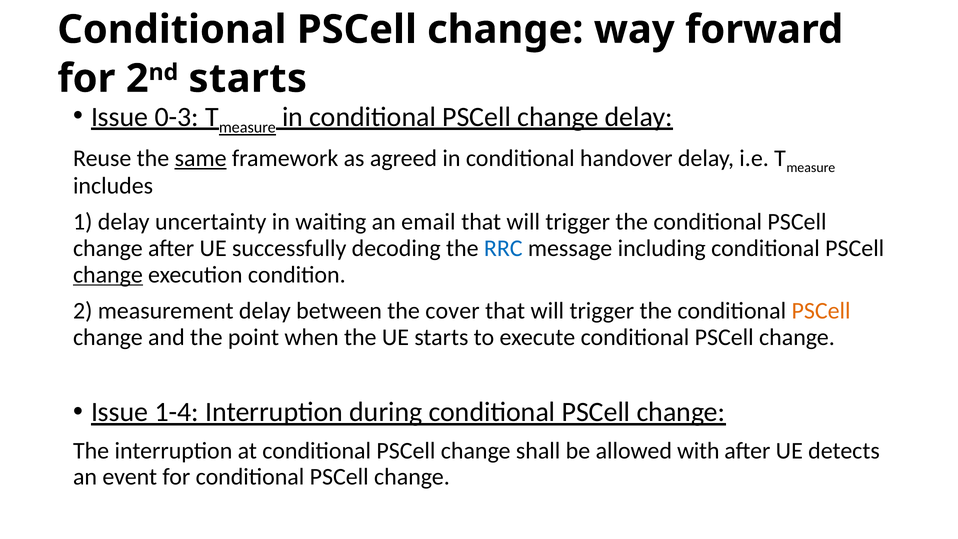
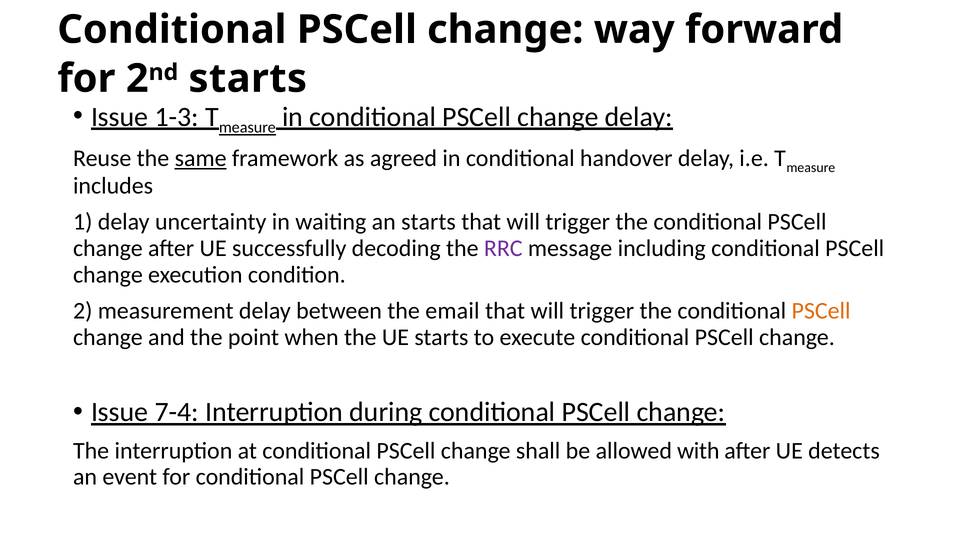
0-3: 0-3 -> 1-3
an email: email -> starts
RRC colour: blue -> purple
change at (108, 275) underline: present -> none
cover: cover -> email
1-4: 1-4 -> 7-4
